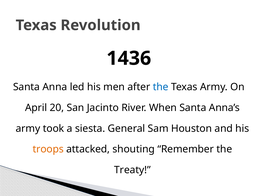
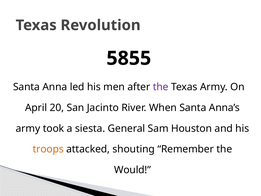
1436: 1436 -> 5855
the at (161, 87) colour: blue -> purple
Treaty: Treaty -> Would
